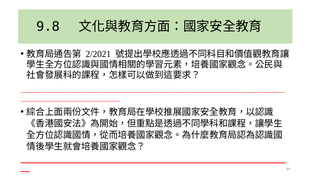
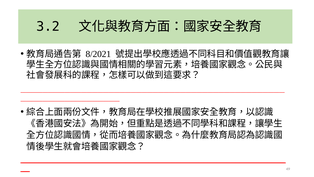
9.8: 9.8 -> 3.2
2/2021: 2/2021 -> 8/2021
